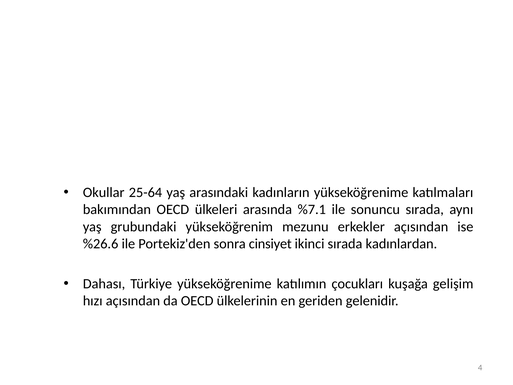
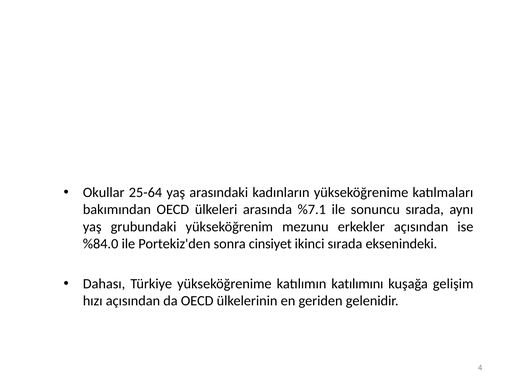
%26.6: %26.6 -> %84.0
kadınlardan: kadınlardan -> eksenindeki
çocukları: çocukları -> katılımını
